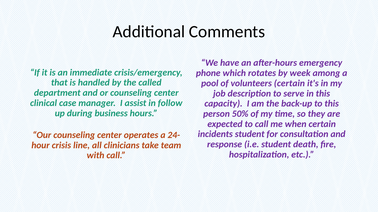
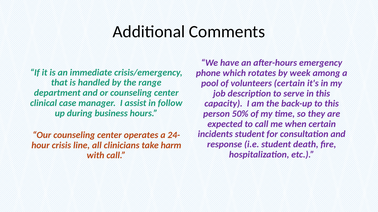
called: called -> range
team: team -> harm
